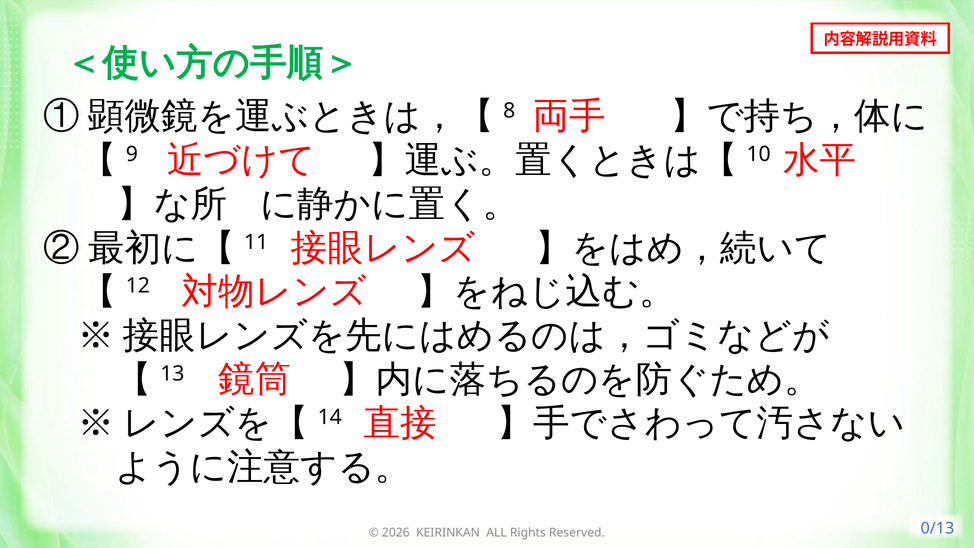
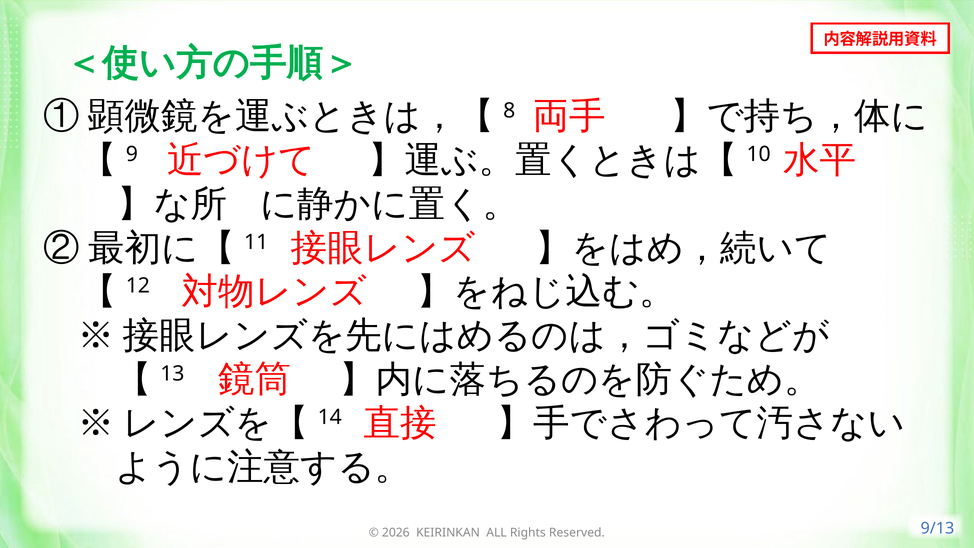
0/13: 0/13 -> 9/13
